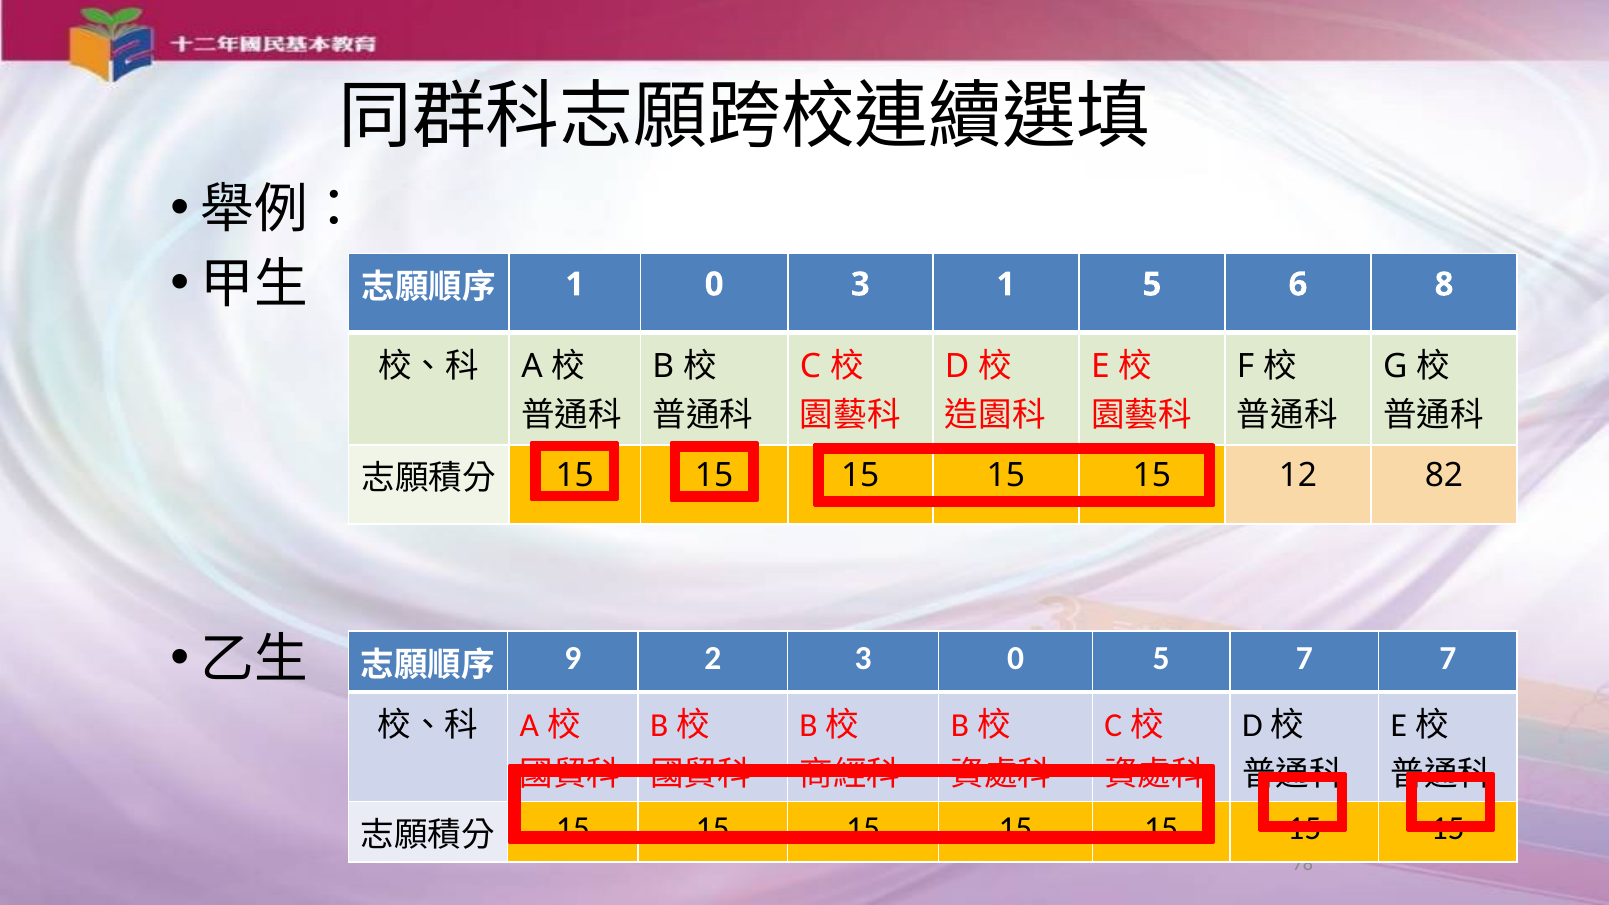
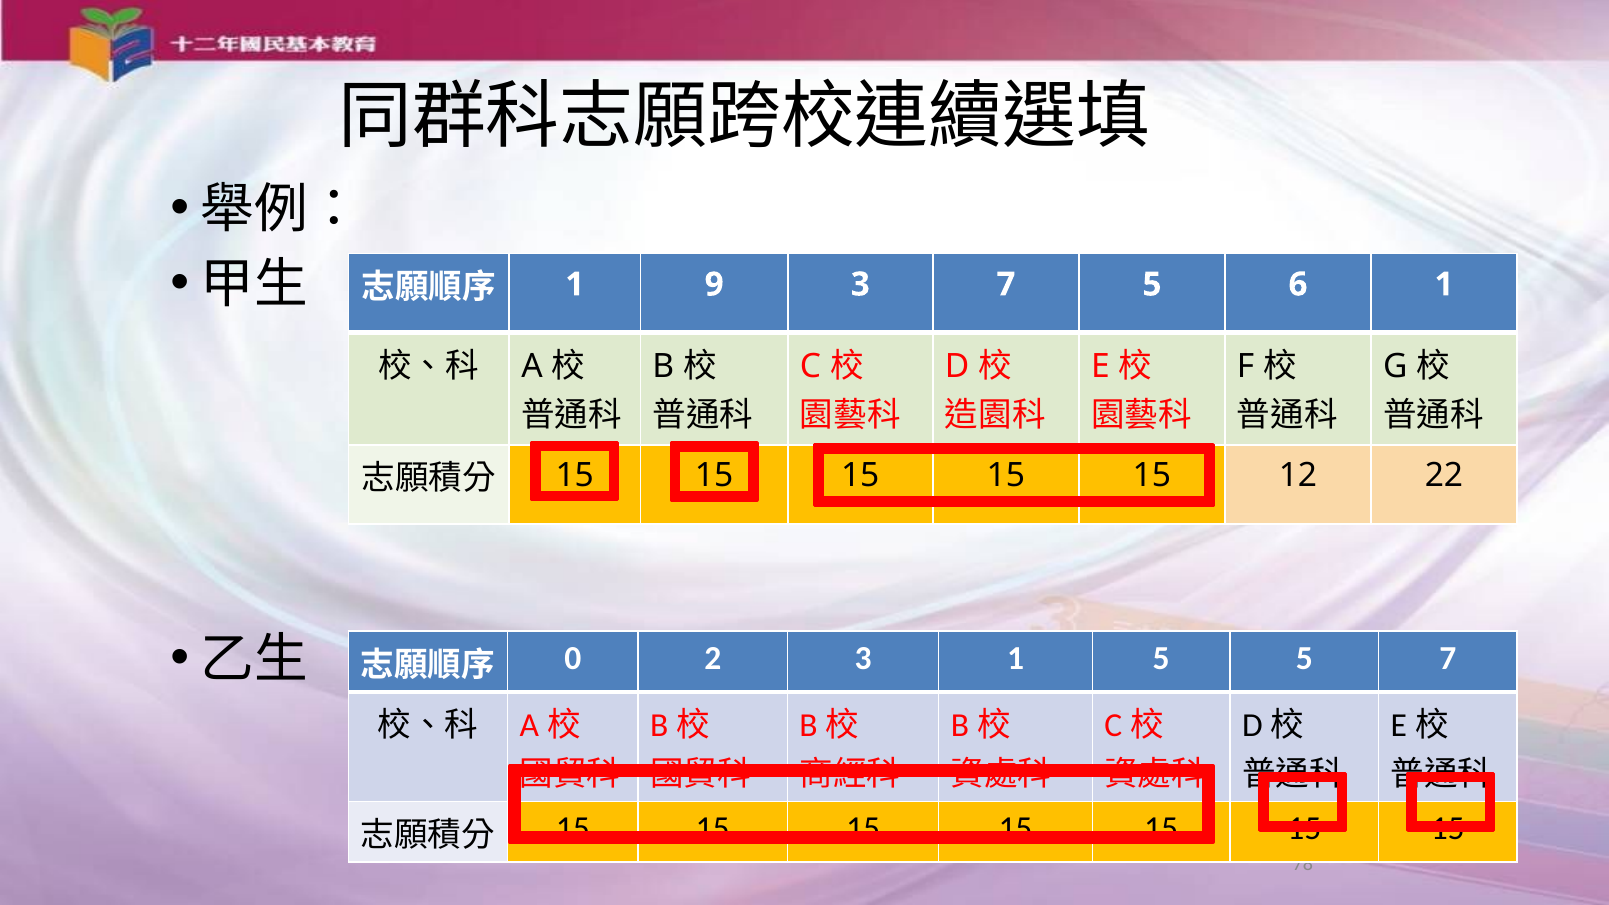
1 0: 0 -> 9
3 1: 1 -> 7
6 8: 8 -> 1
82: 82 -> 22
9: 9 -> 0
3 0: 0 -> 1
5 7: 7 -> 5
